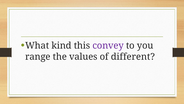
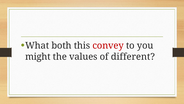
kind: kind -> both
convey colour: purple -> red
range: range -> might
